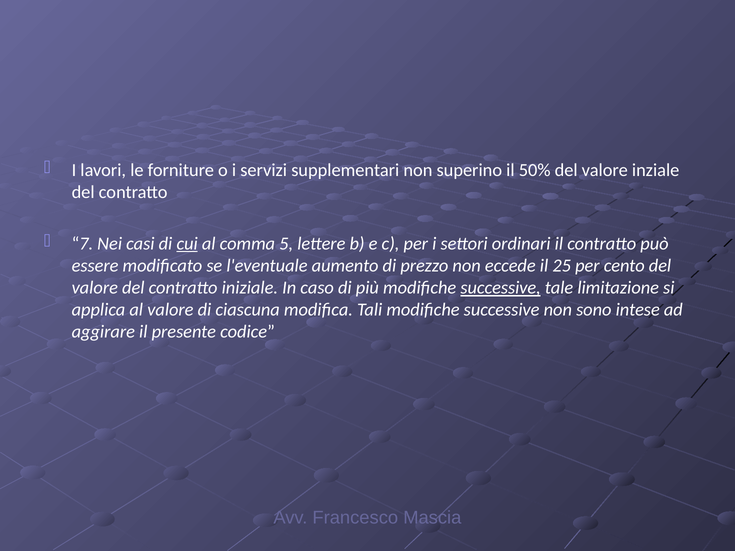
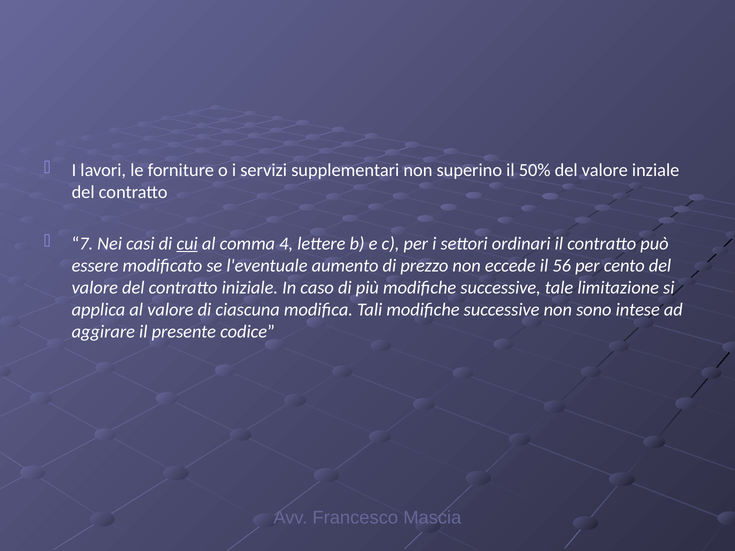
5: 5 -> 4
25: 25 -> 56
successive at (501, 288) underline: present -> none
